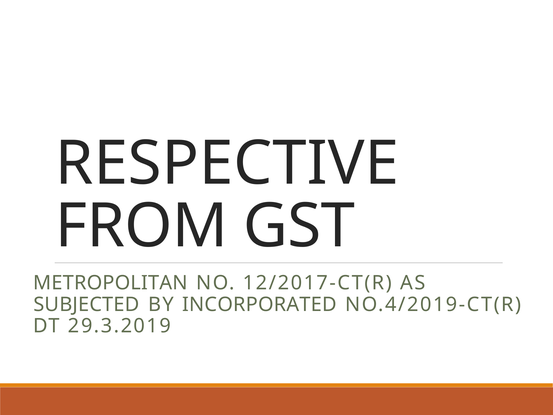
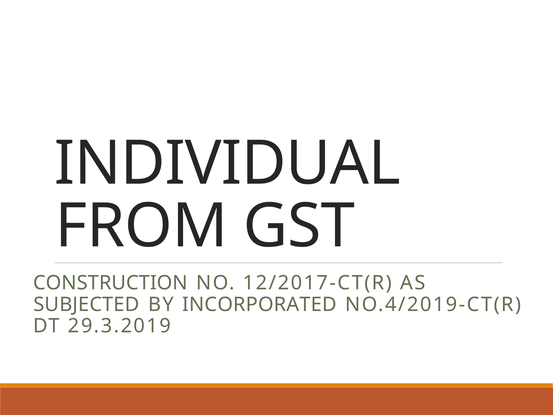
RESPECTIVE: RESPECTIVE -> INDIVIDUAL
METROPOLITAN: METROPOLITAN -> CONSTRUCTION
